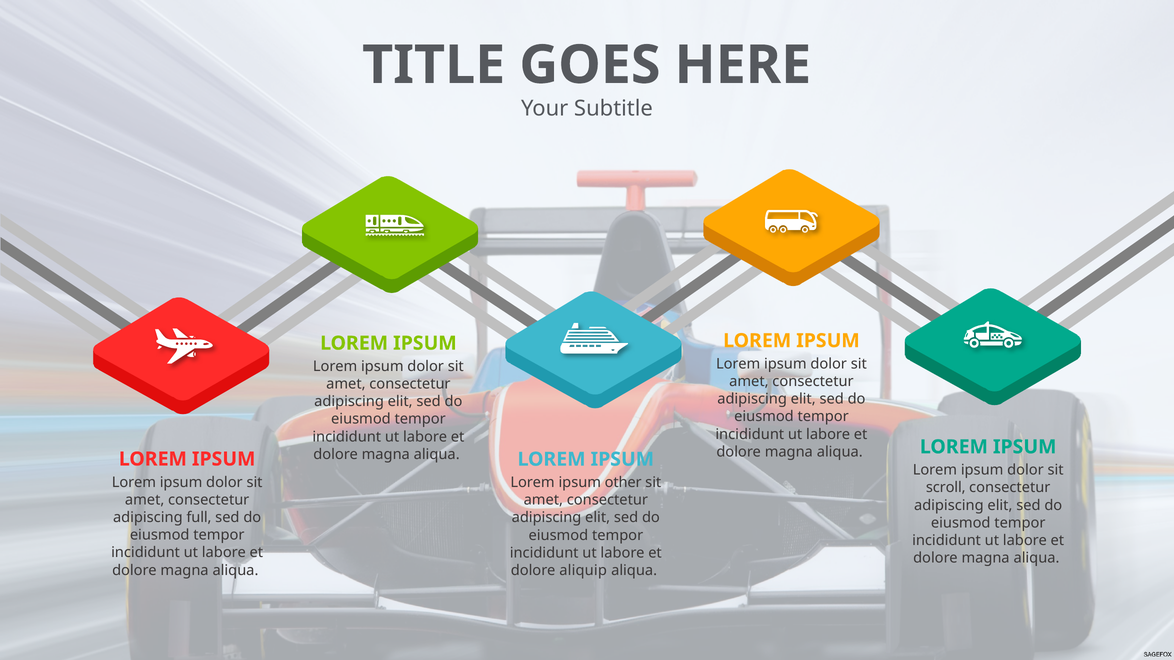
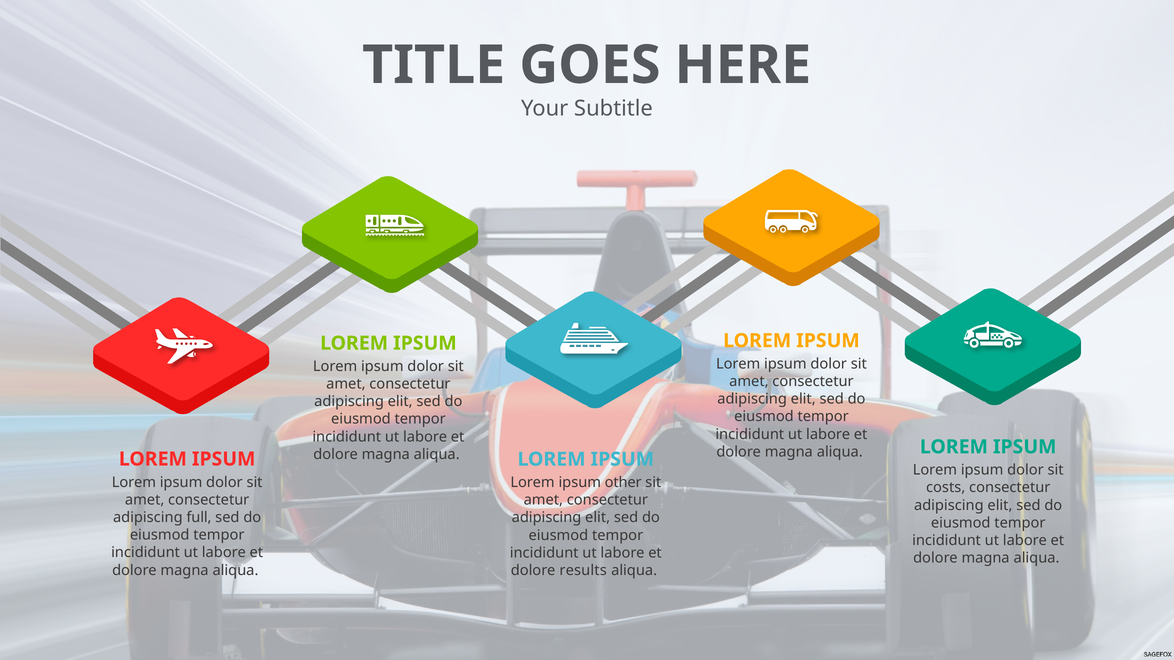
scroll: scroll -> costs
aliquip: aliquip -> results
